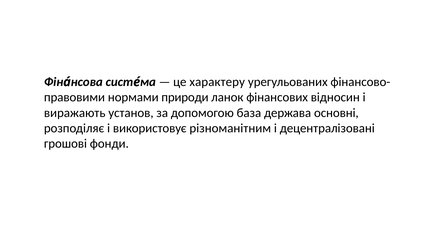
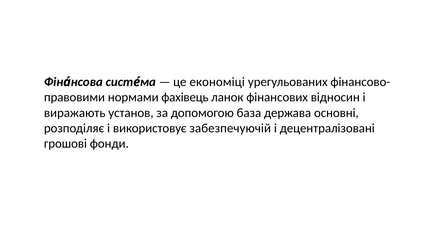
характеру: характеру -> економіці
природи: природи -> фахівець
різноманітним: різноманітним -> забезпечуючій
